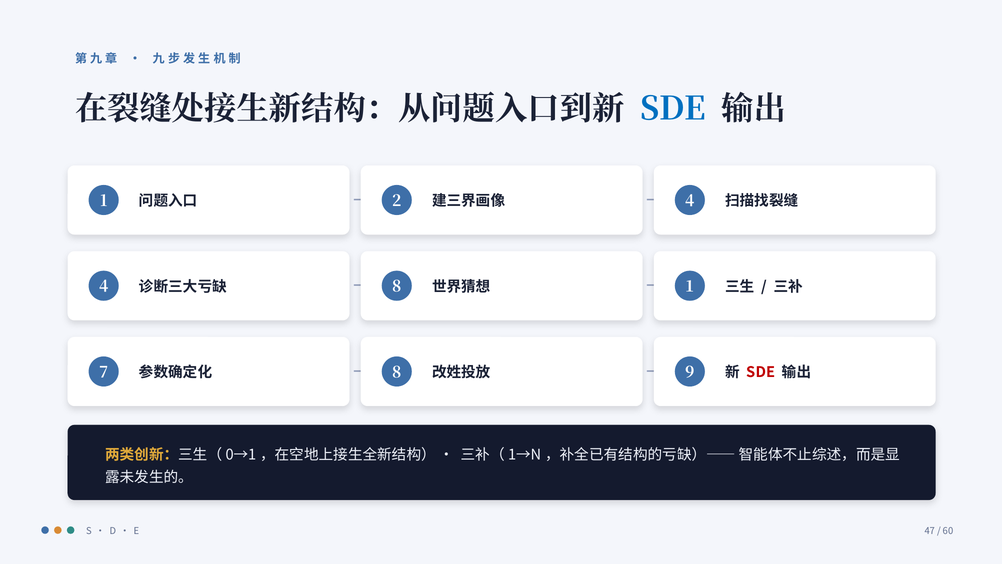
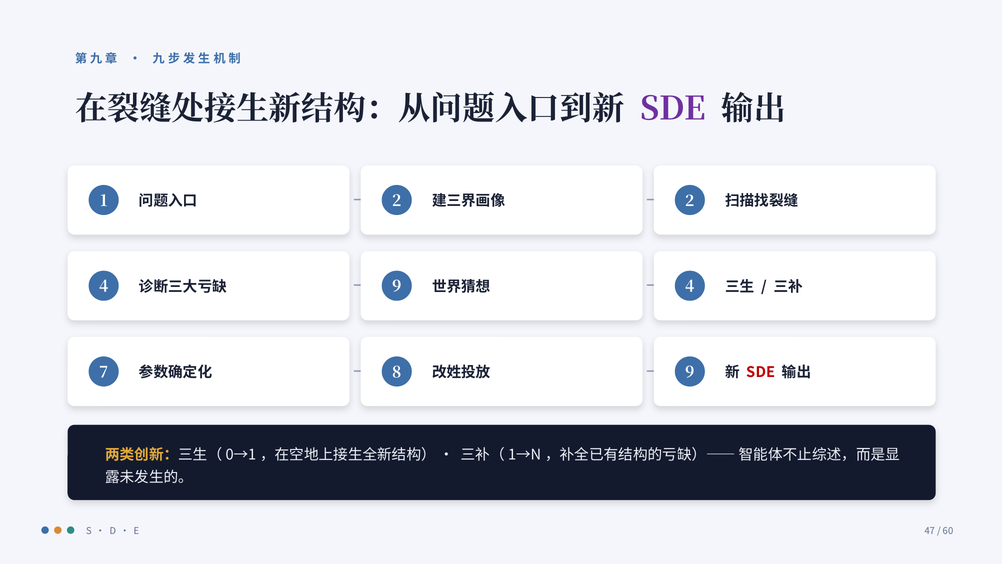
SDE at (673, 109) colour: blue -> purple
4 at (690, 201): 4 -> 2
8 at (397, 287): 8 -> 9
1 at (690, 287): 1 -> 4
